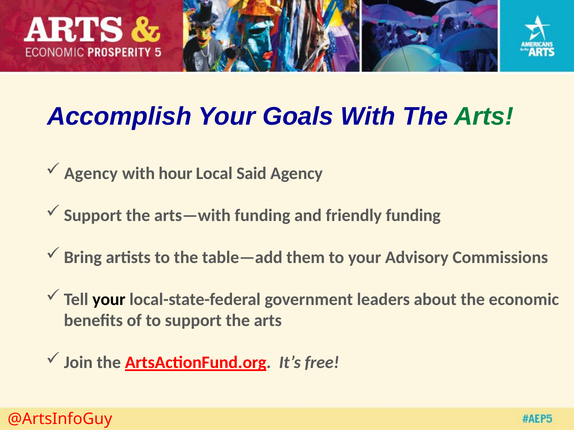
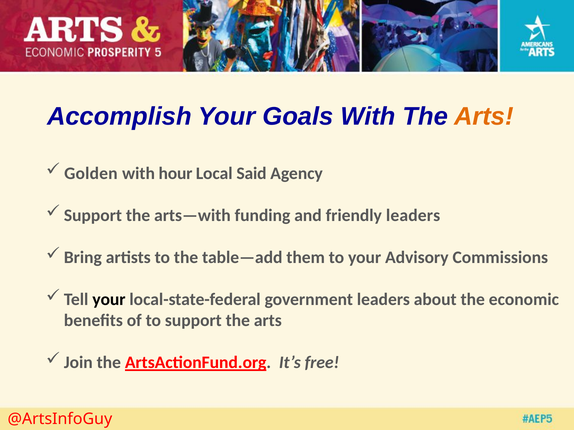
Arts at (484, 117) colour: green -> orange
Agency at (91, 174): Agency -> Golden
friendly funding: funding -> leaders
